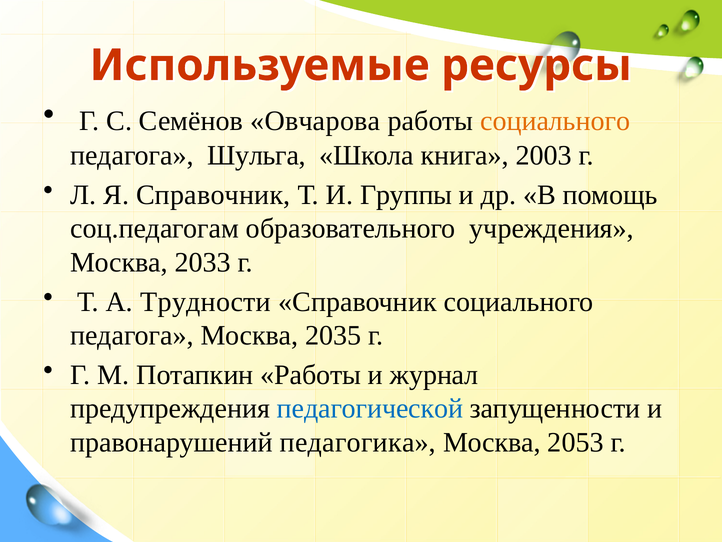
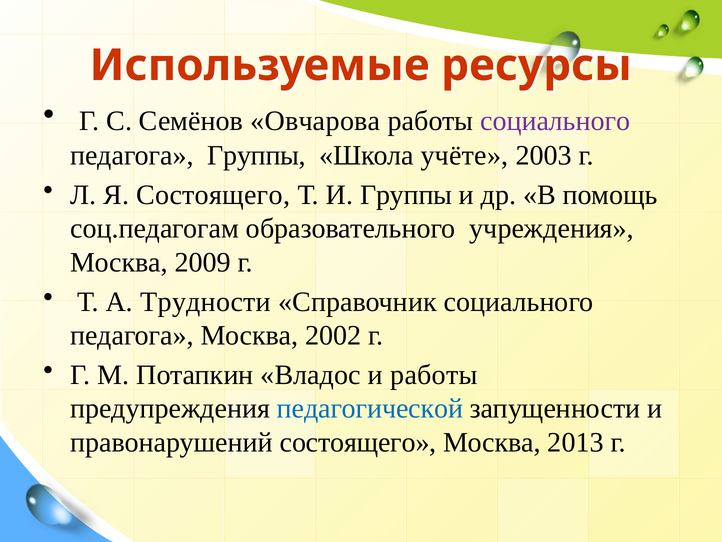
социального at (555, 121) colour: orange -> purple
педагога Шульга: Шульга -> Группы
книга: книга -> учёте
Я Справочник: Справочник -> Состоящего
2033: 2033 -> 2009
2035: 2035 -> 2002
Потапкин Работы: Работы -> Владос
и журнал: журнал -> работы
правонарушений педагогика: педагогика -> состоящего
2053: 2053 -> 2013
